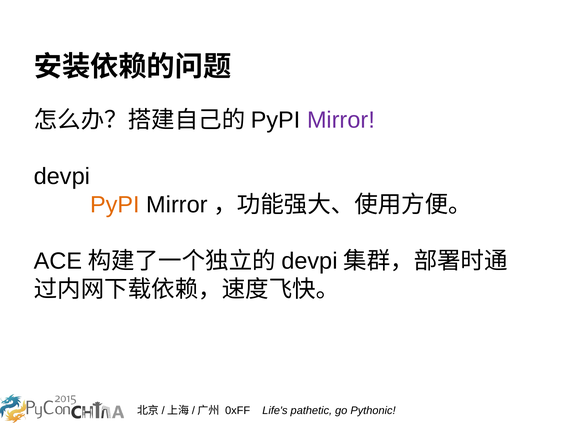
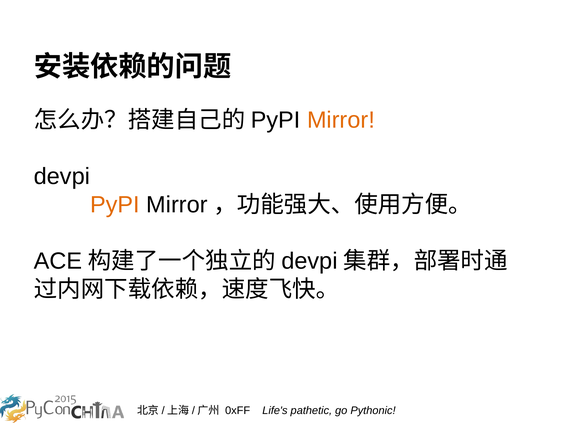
Mirror at (341, 120) colour: purple -> orange
